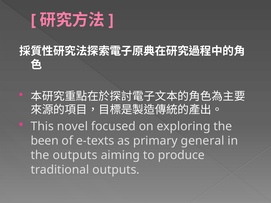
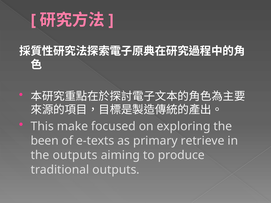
novel: novel -> make
general: general -> retrieve
